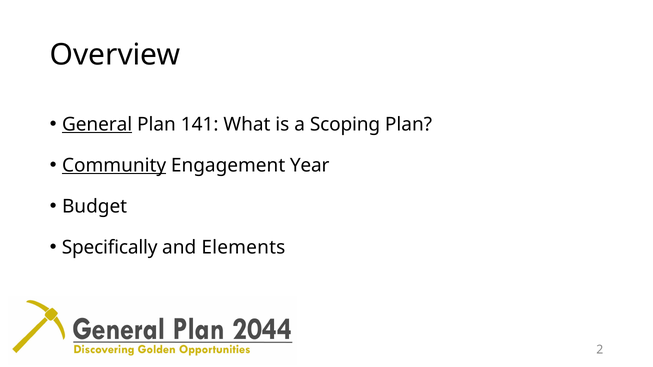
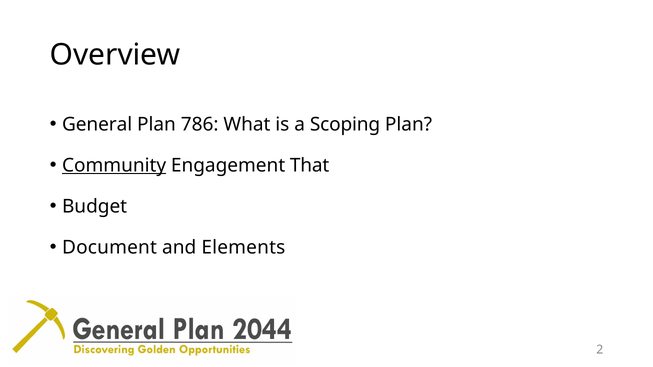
General underline: present -> none
141: 141 -> 786
Year: Year -> That
Specifically: Specifically -> Document
